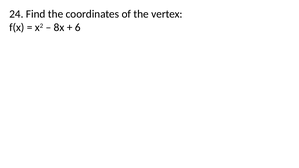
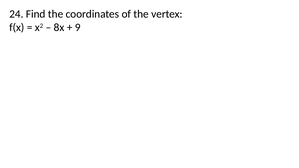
6: 6 -> 9
